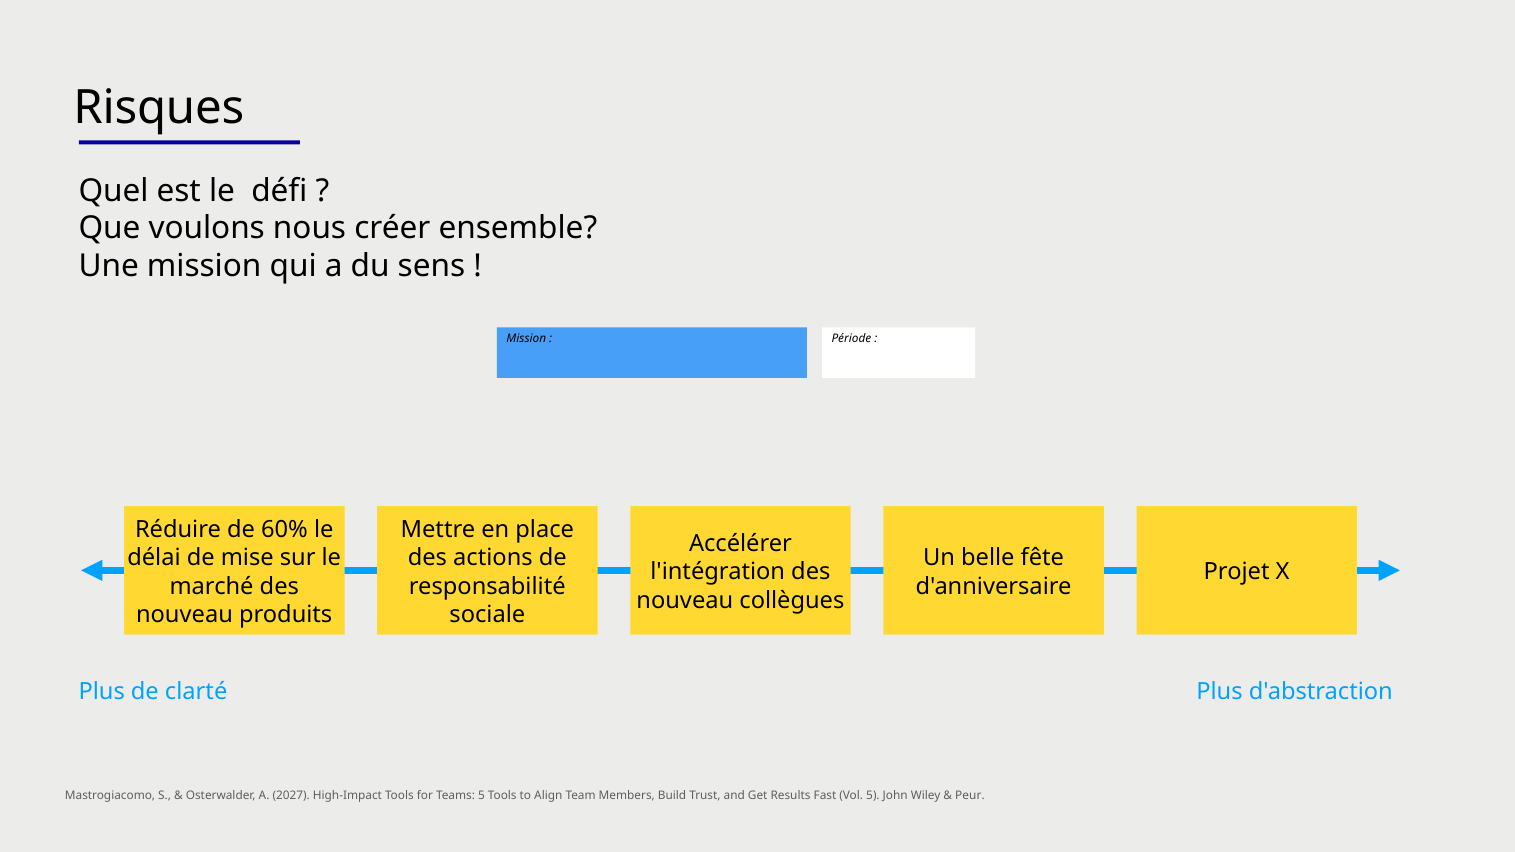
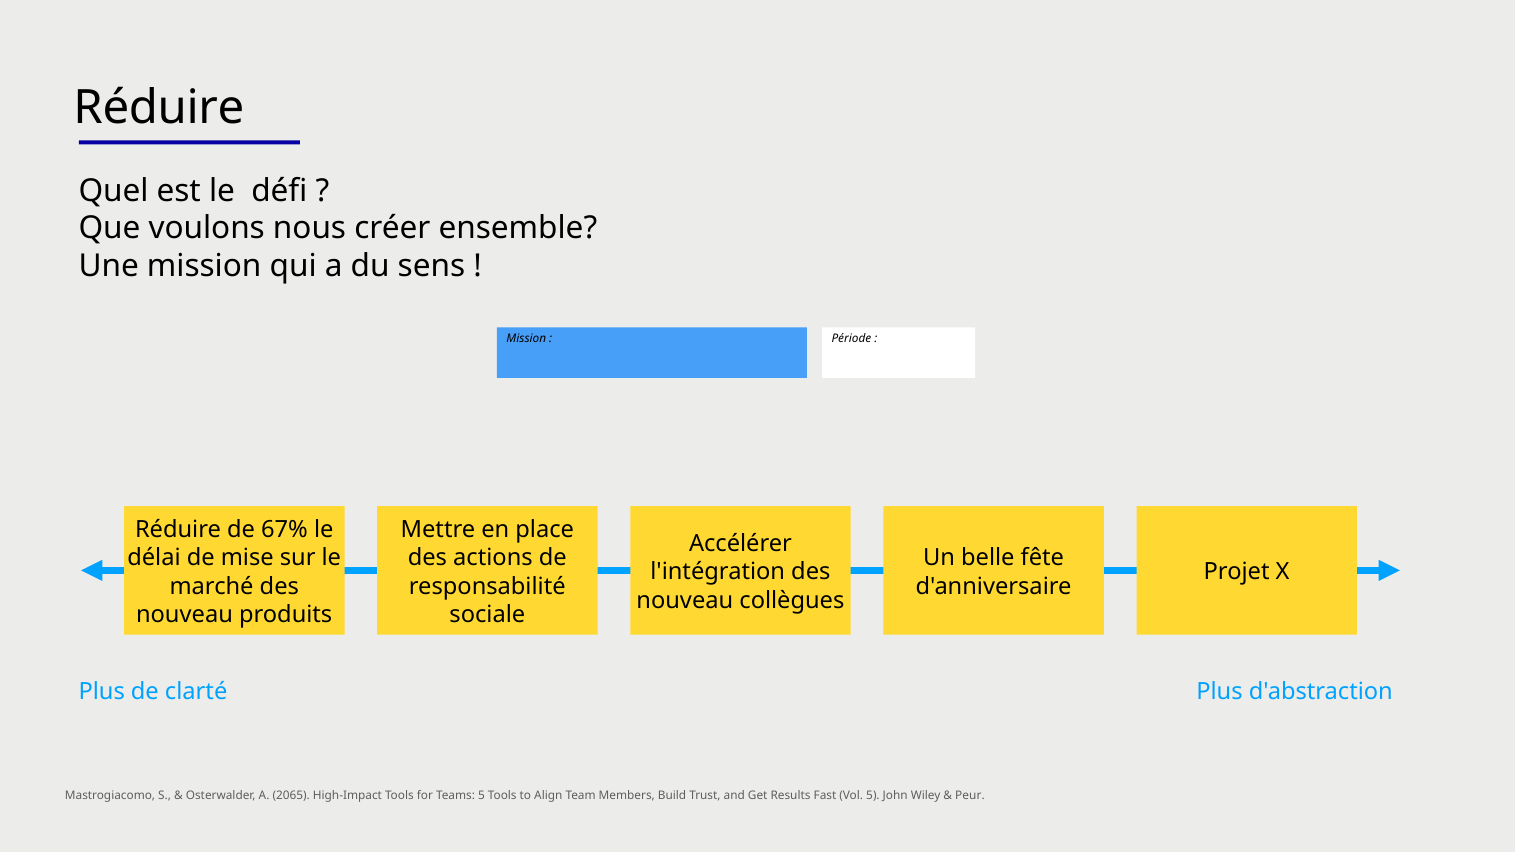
Risques at (159, 108): Risques -> Réduire
60%: 60% -> 67%
2027: 2027 -> 2065
